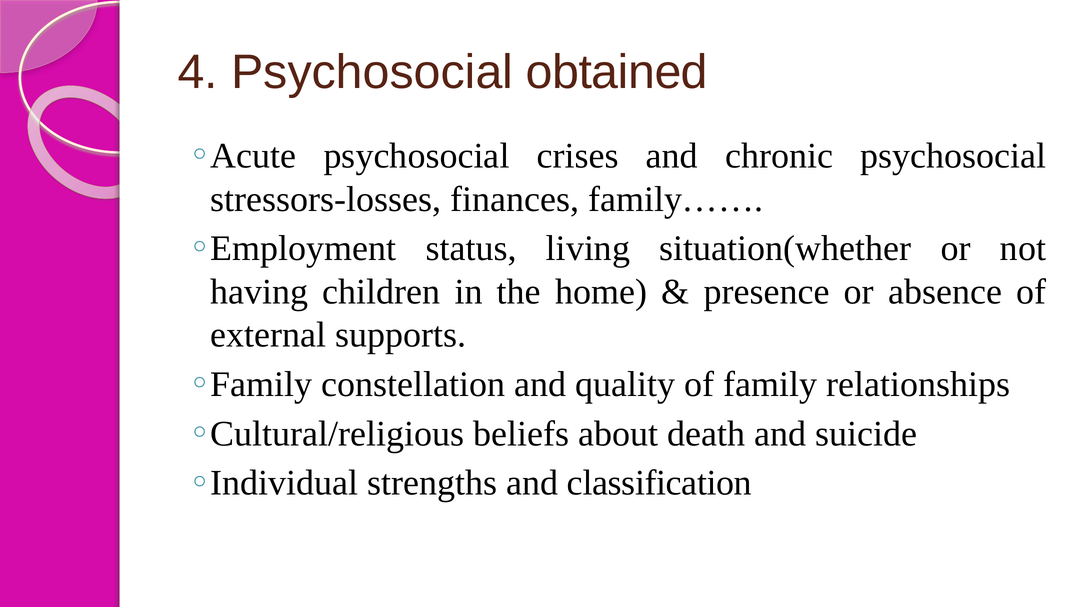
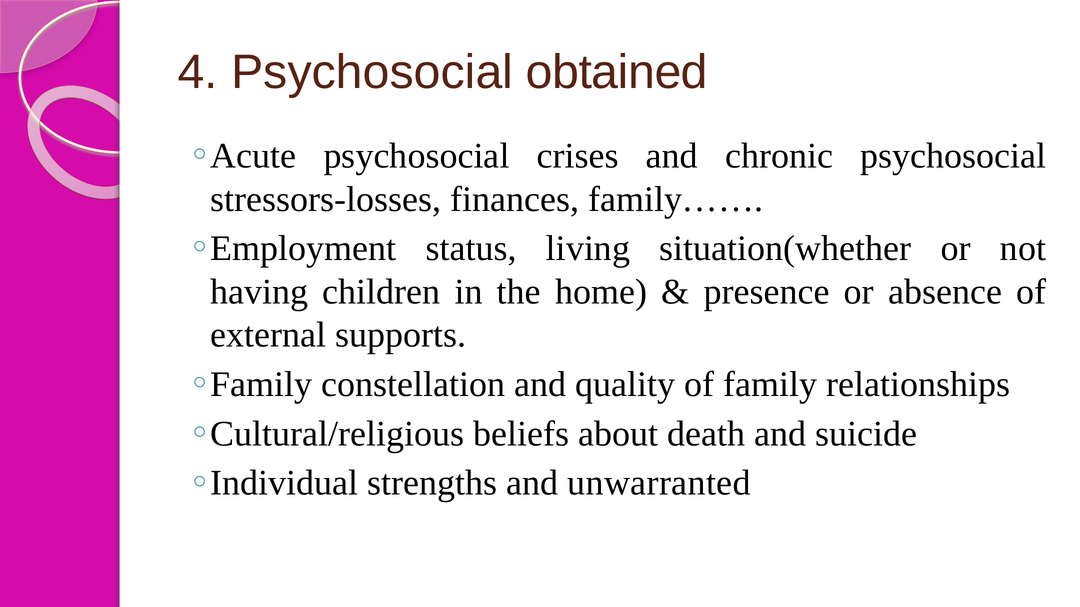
classification: classification -> unwarranted
